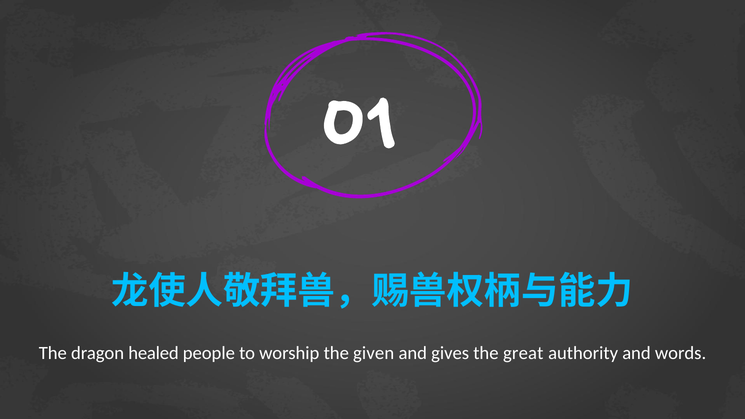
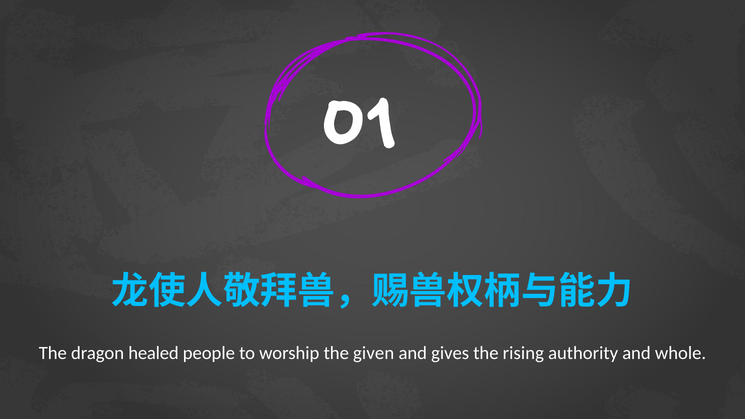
great: great -> rising
words: words -> whole
